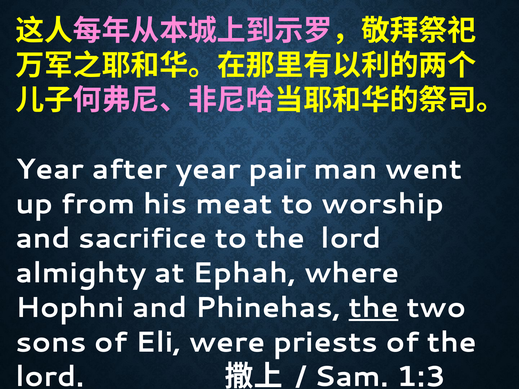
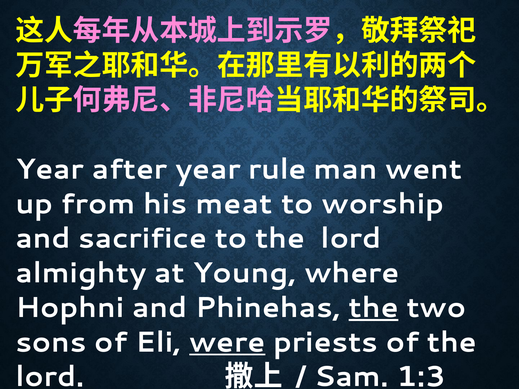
pair: pair -> rule
Ephah: Ephah -> Young
were underline: none -> present
